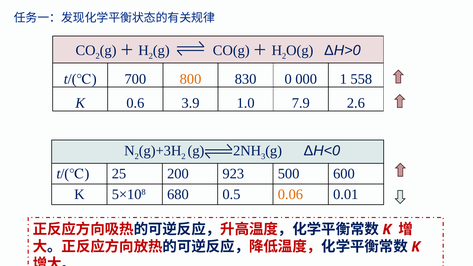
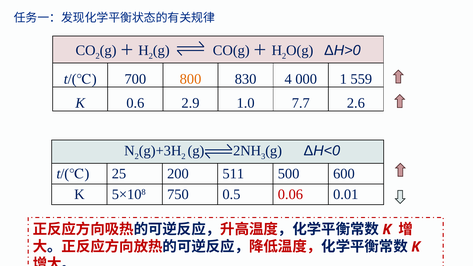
0: 0 -> 4
558: 558 -> 559
3.9: 3.9 -> 2.9
7.9: 7.9 -> 7.7
923: 923 -> 511
680: 680 -> 750
0.06 colour: orange -> red
